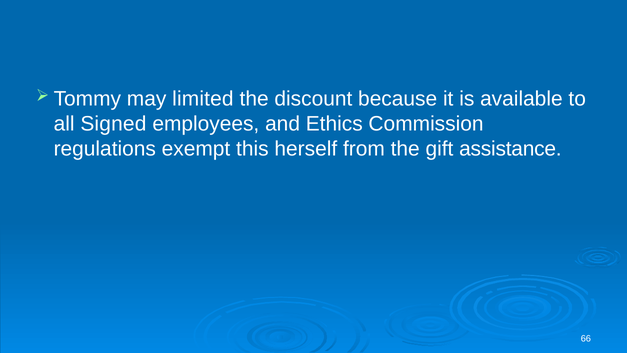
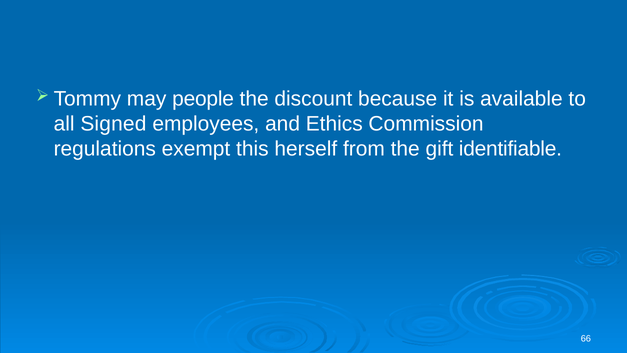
limited: limited -> people
assistance: assistance -> identifiable
